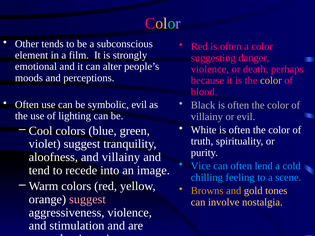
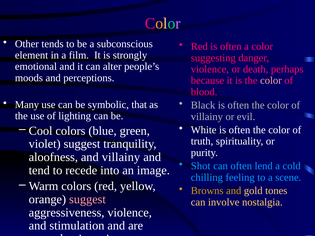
color at (271, 81) colour: yellow -> pink
Often at (27, 105): Often -> Many
symbolic evil: evil -> that
Vice: Vice -> Shot
